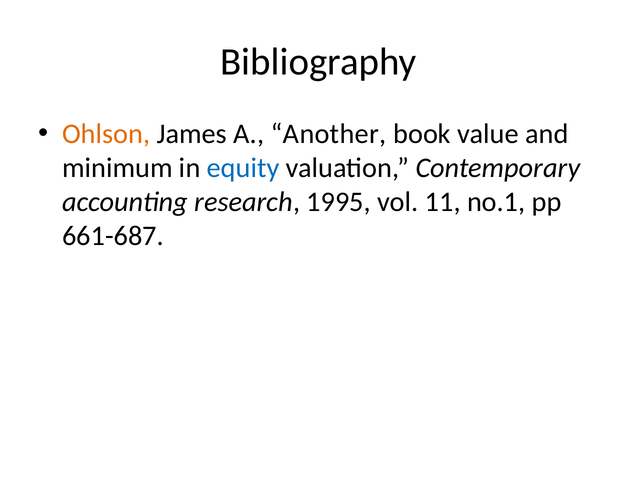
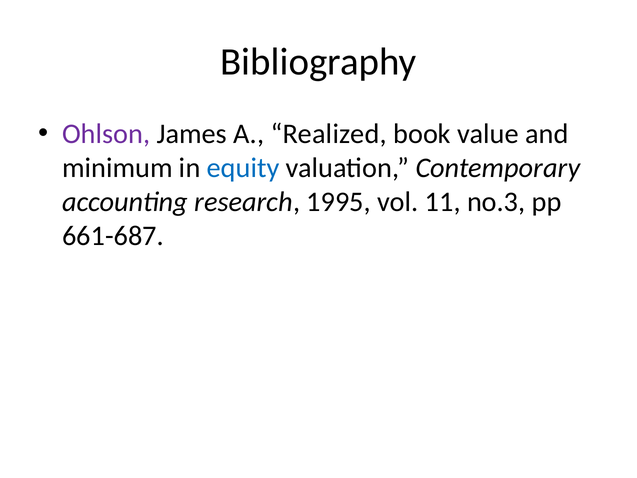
Ohlson colour: orange -> purple
Another: Another -> Realized
no.1: no.1 -> no.3
